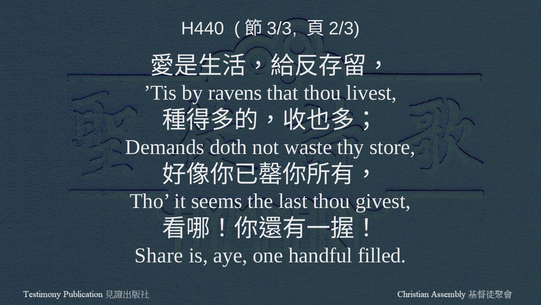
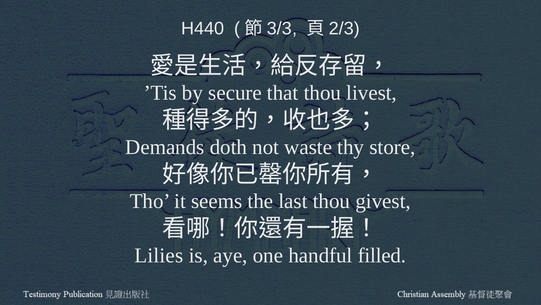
ravens: ravens -> secure
Share: Share -> Lilies
